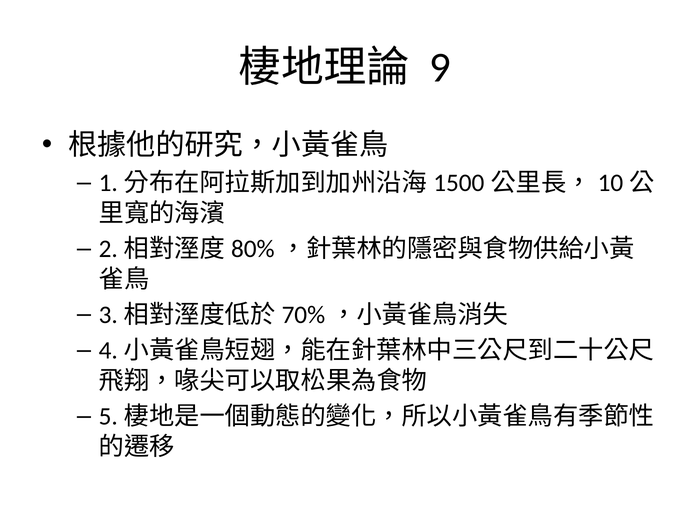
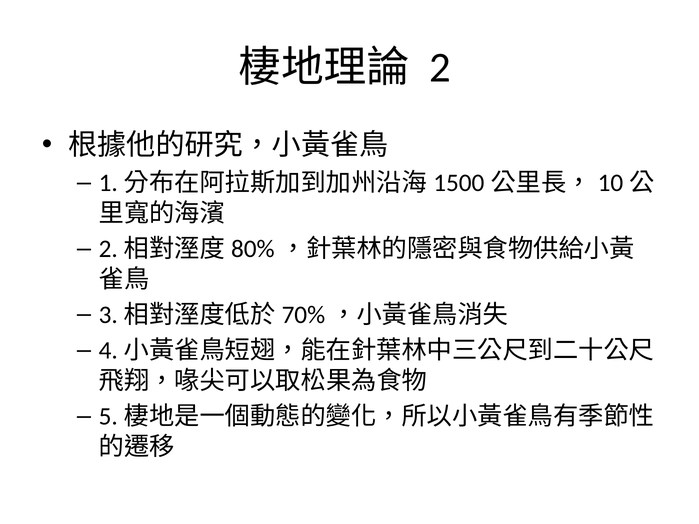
9: 9 -> 2
